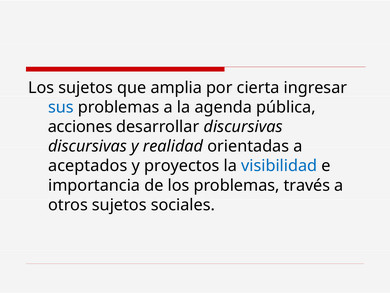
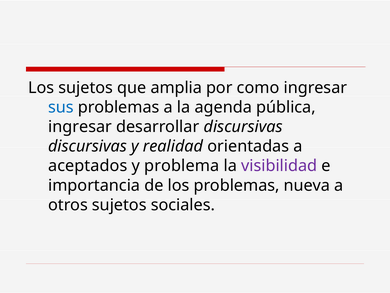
cierta: cierta -> como
acciones at (80, 127): acciones -> ingresar
proyectos: proyectos -> problema
visibilidad colour: blue -> purple
través: través -> nueva
